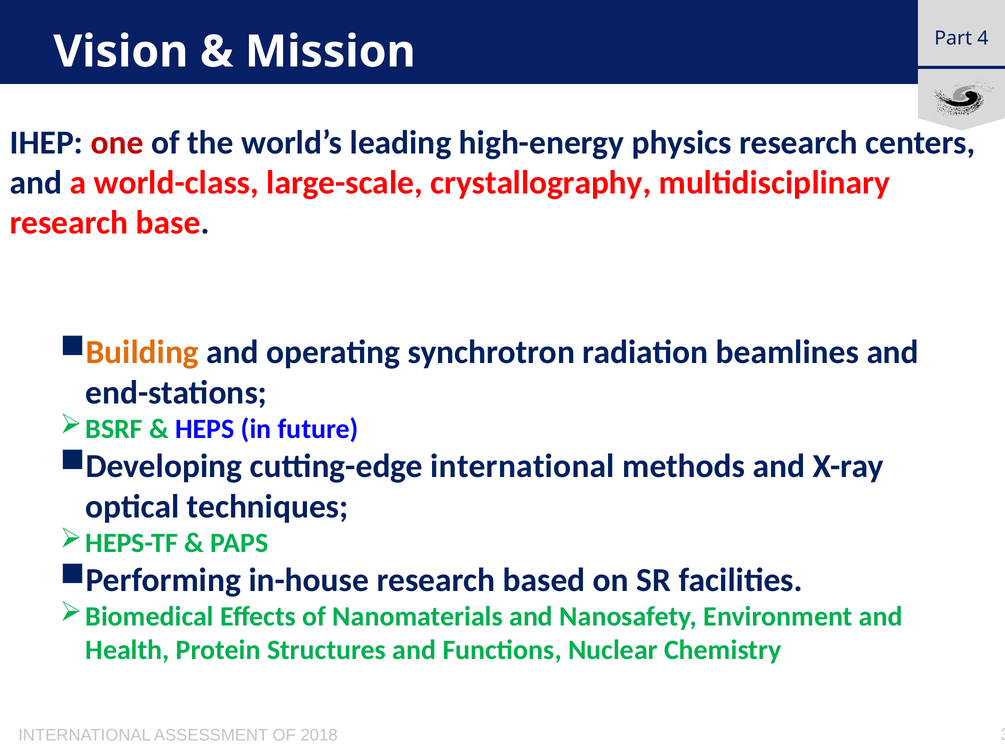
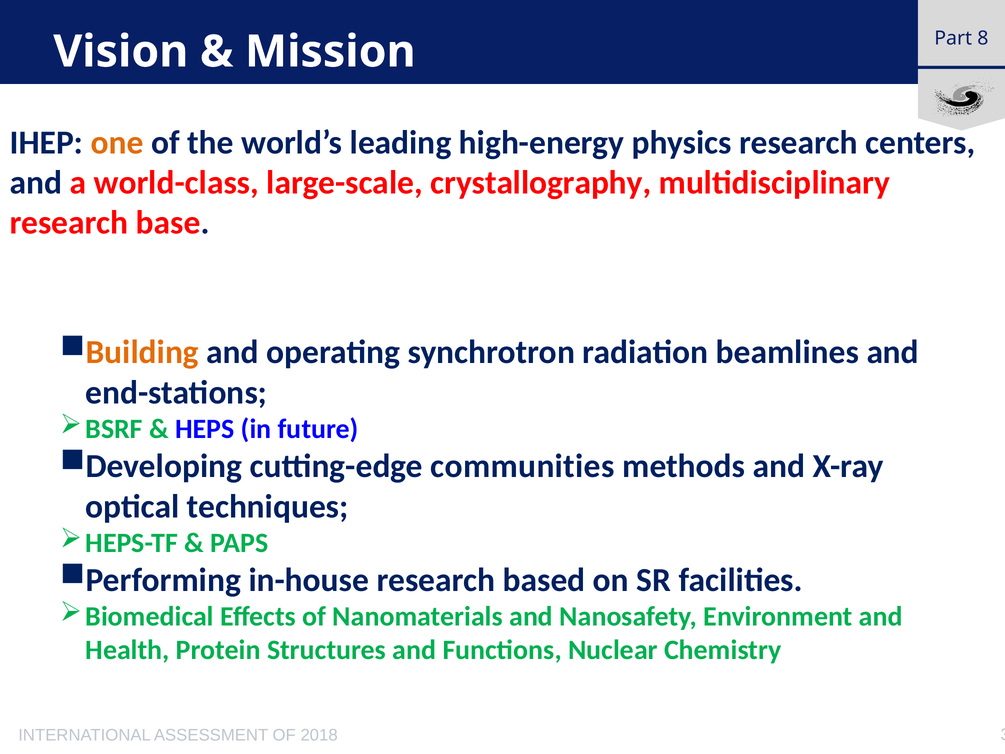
4: 4 -> 8
one colour: red -> orange
cutting-edge international: international -> communities
